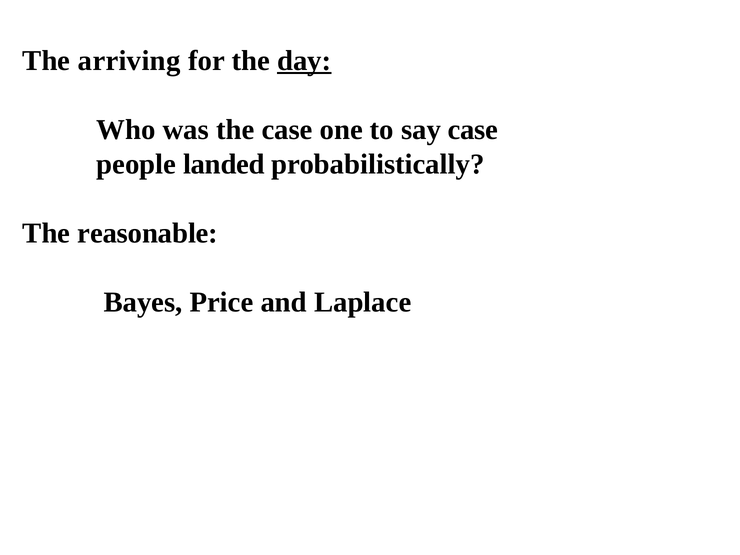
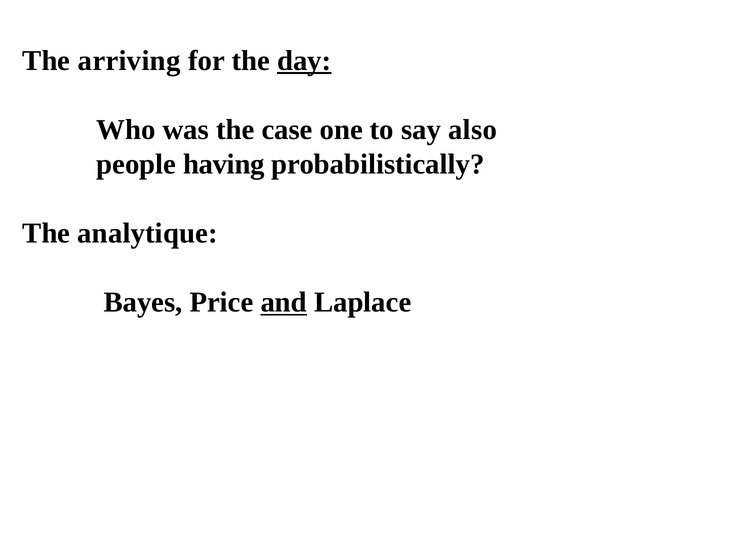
say case: case -> also
landed: landed -> having
reasonable: reasonable -> analytique
and underline: none -> present
